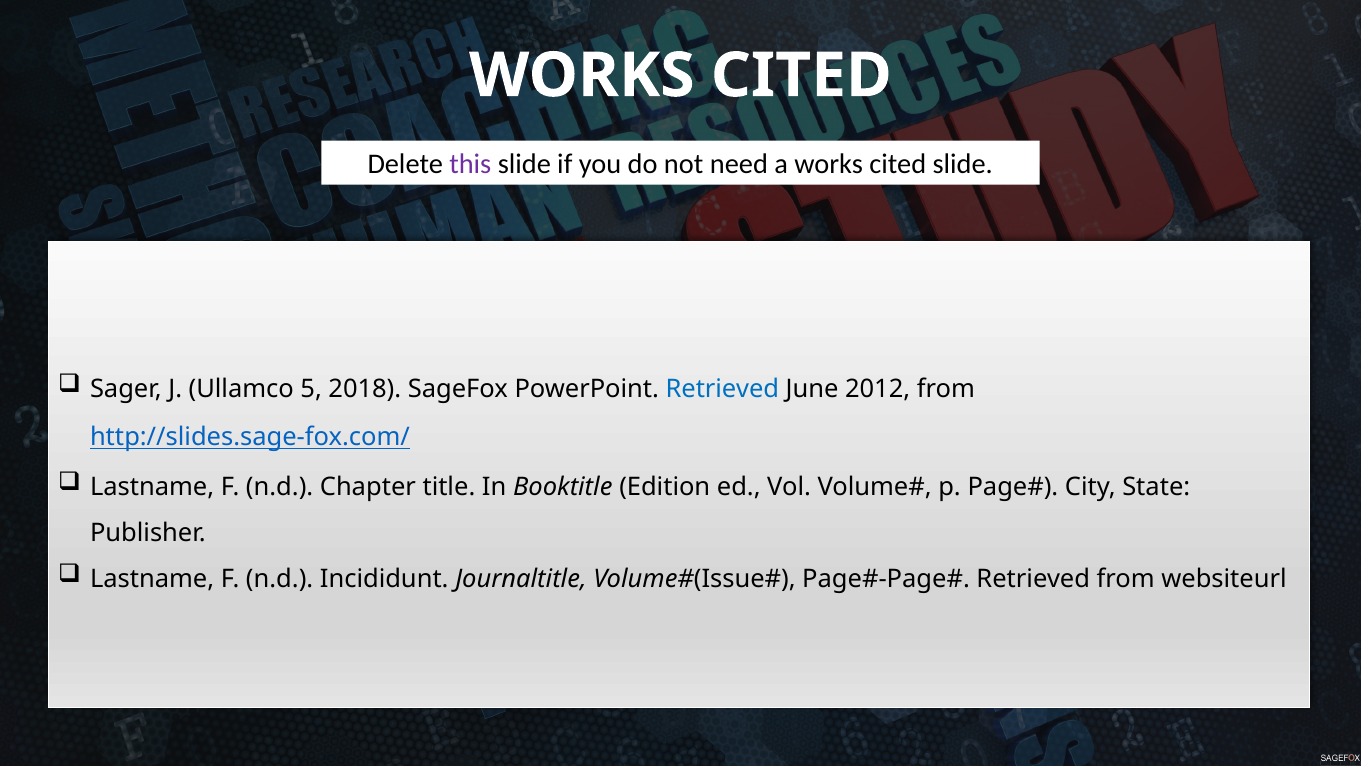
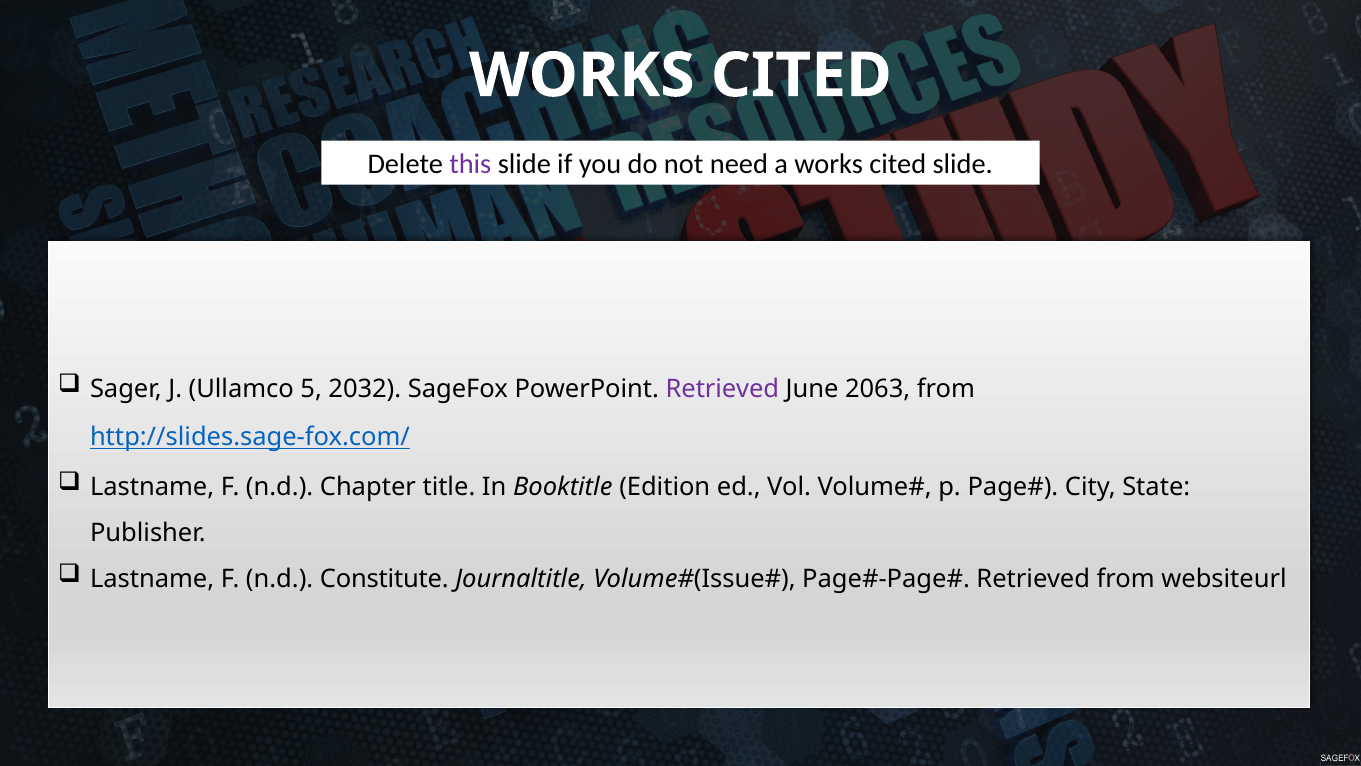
2018: 2018 -> 2032
Retrieved at (722, 388) colour: blue -> purple
2012: 2012 -> 2063
Incididunt: Incididunt -> Constitute
